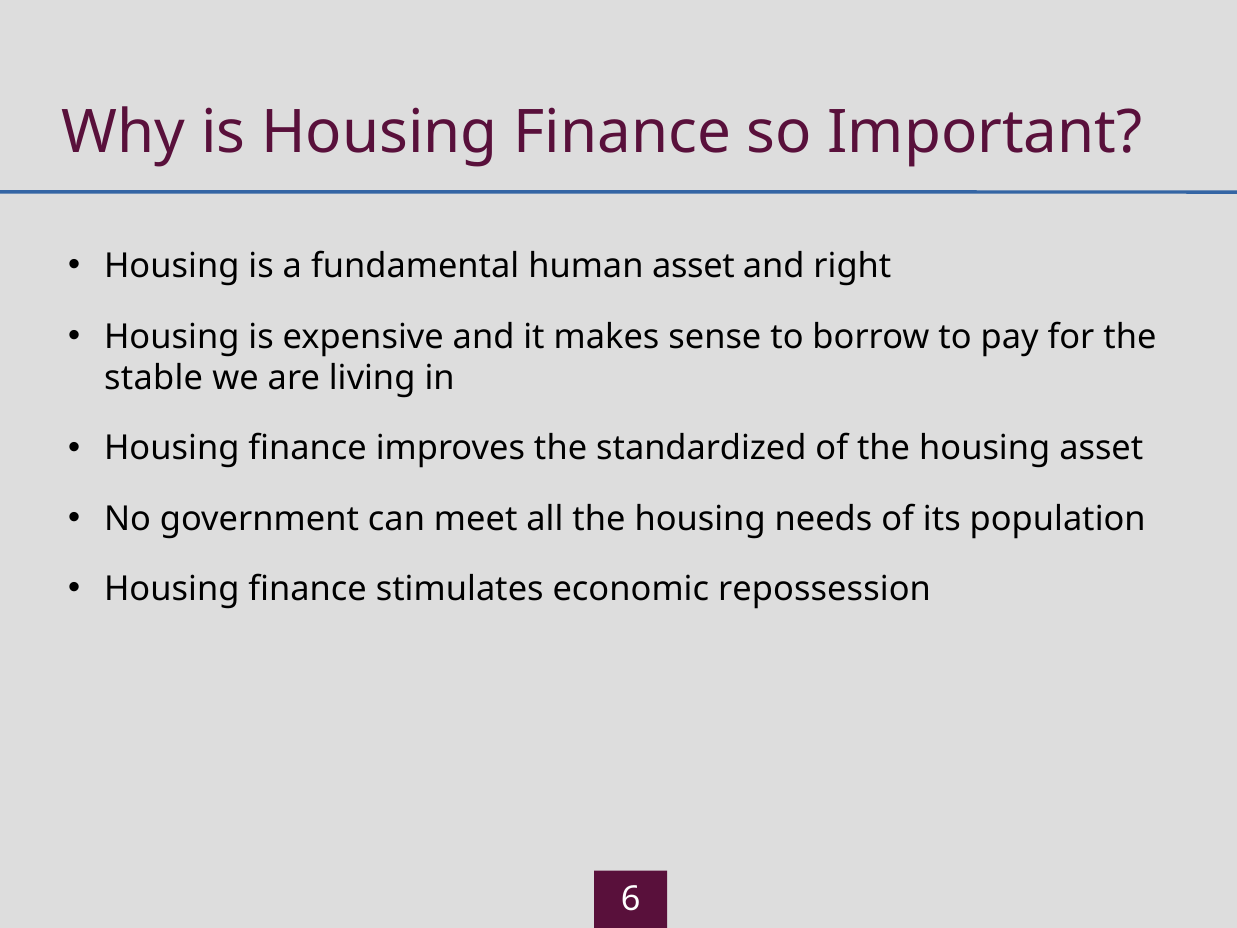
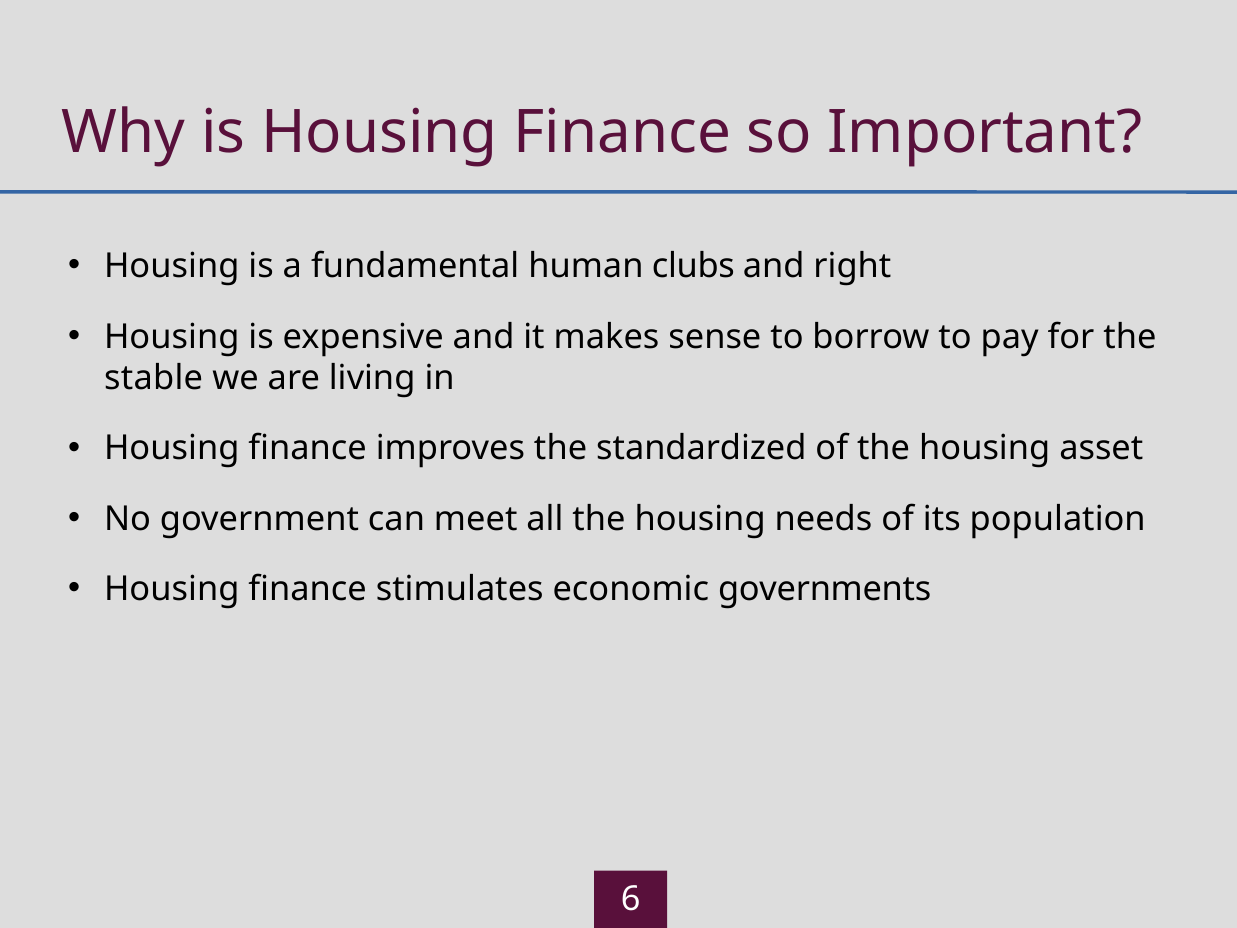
human asset: asset -> clubs
repossession: repossession -> governments
